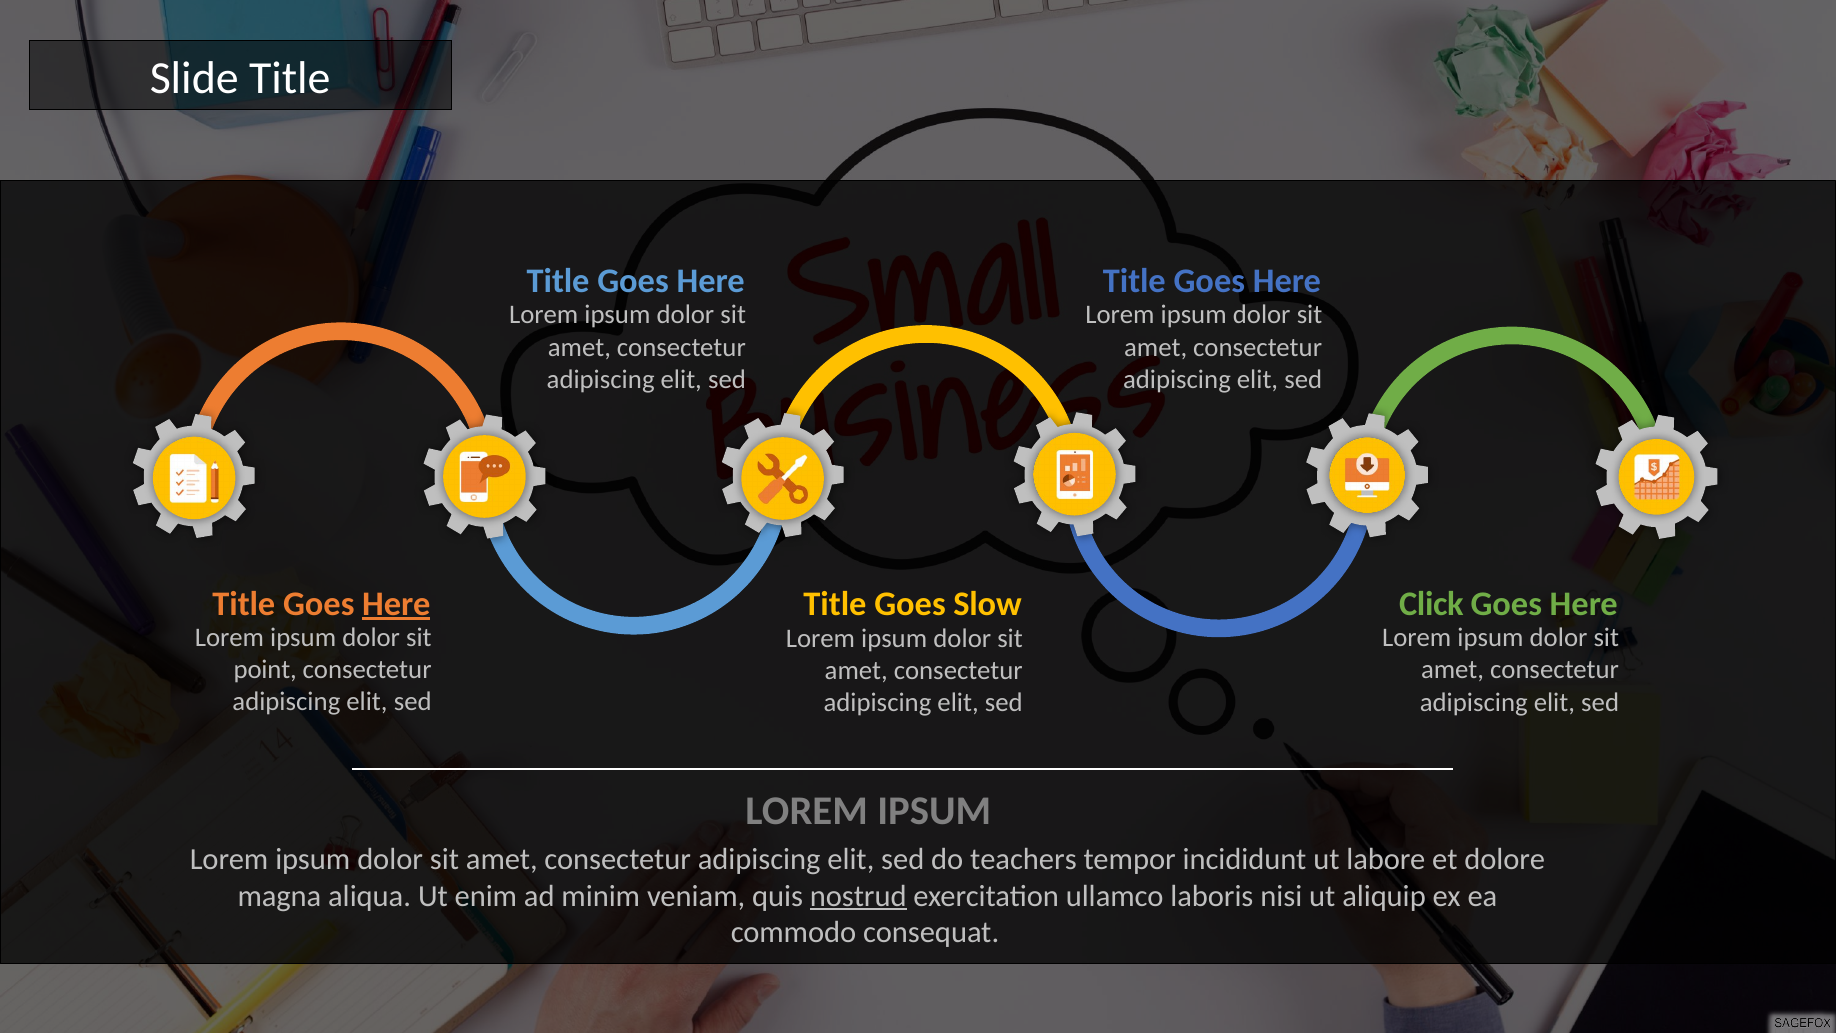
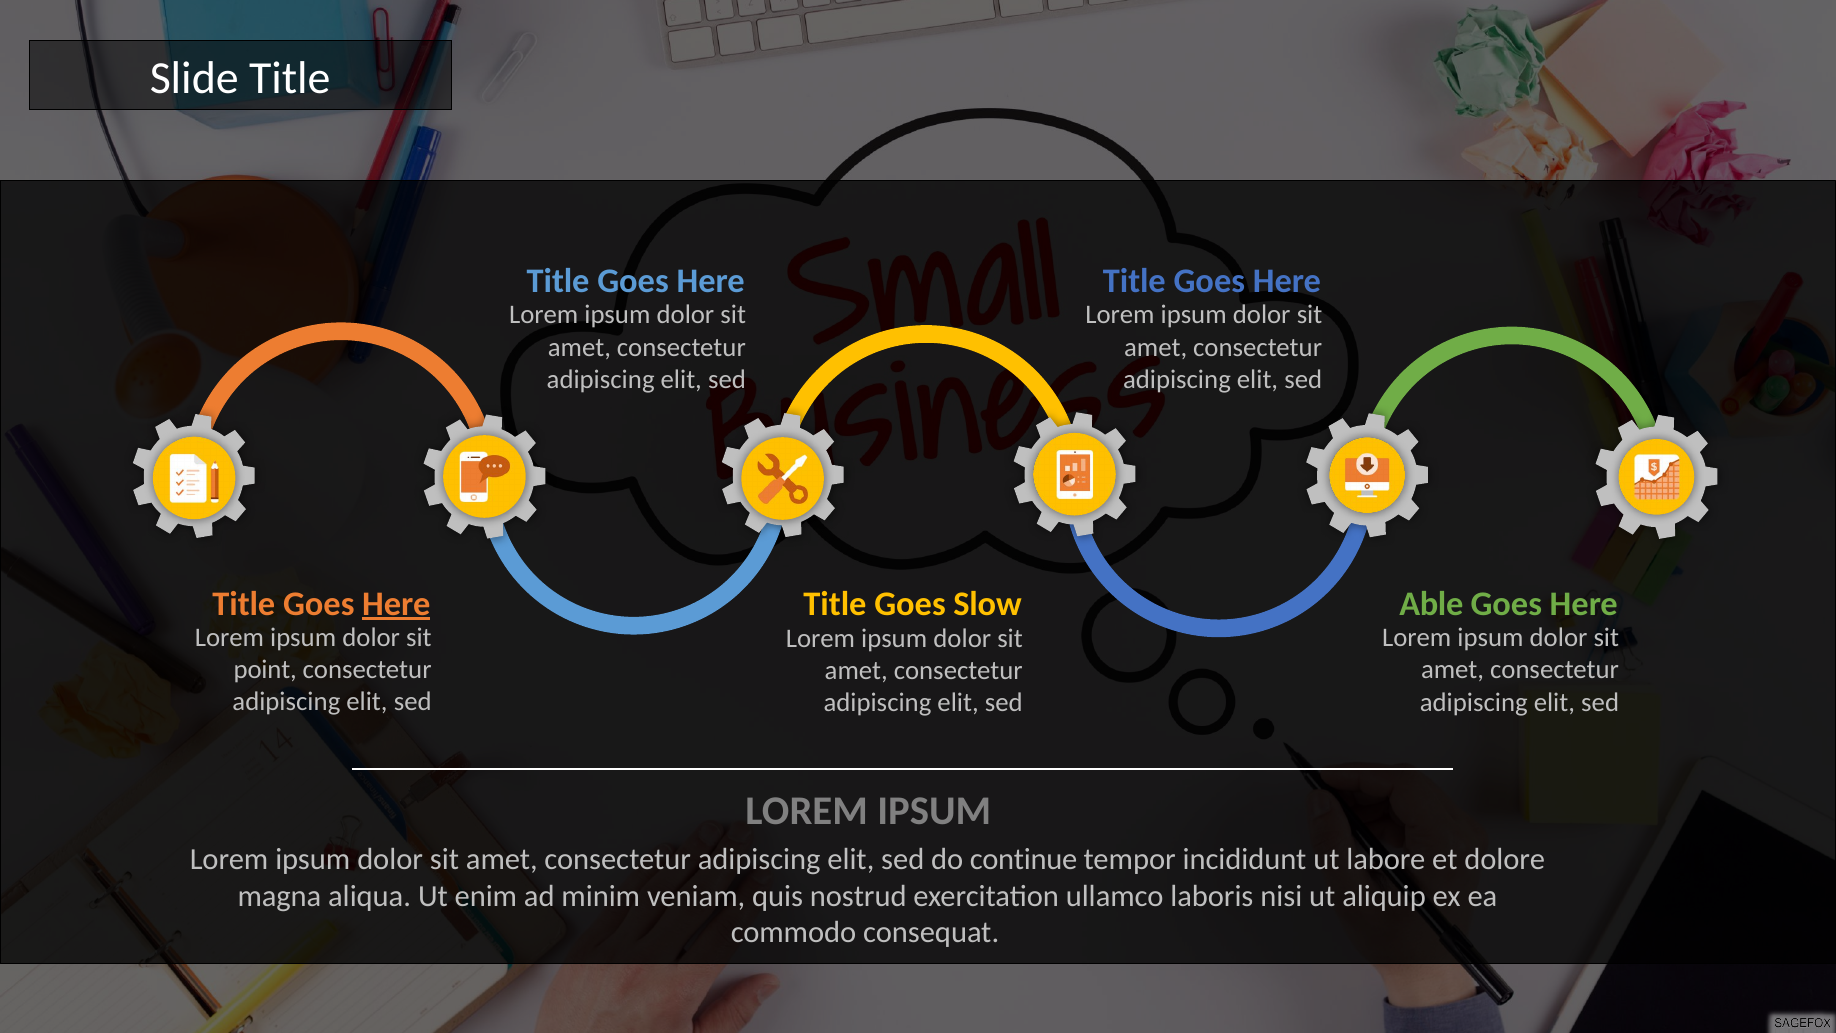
Click: Click -> Able
teachers: teachers -> continue
nostrud underline: present -> none
